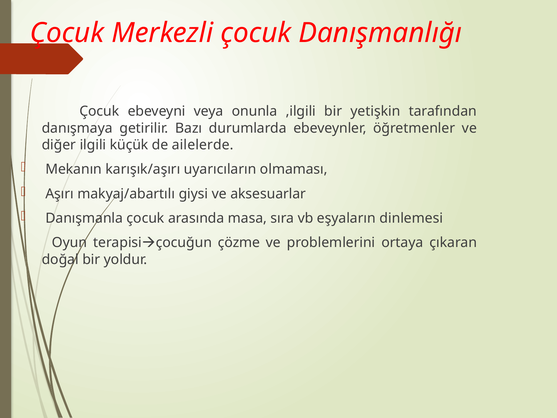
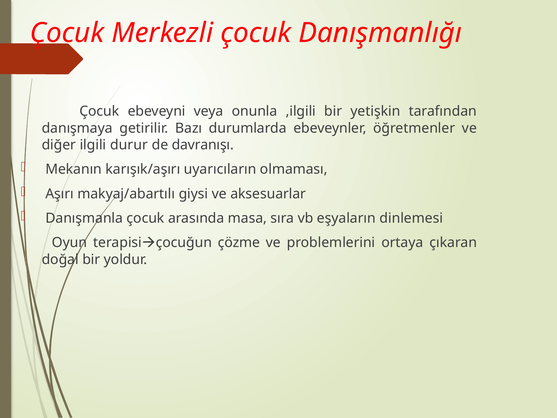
küçük: küçük -> durur
ailelerde: ailelerde -> davranışı
